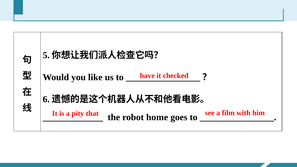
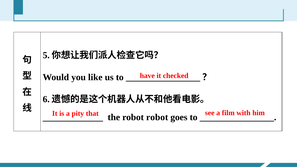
robot home: home -> robot
